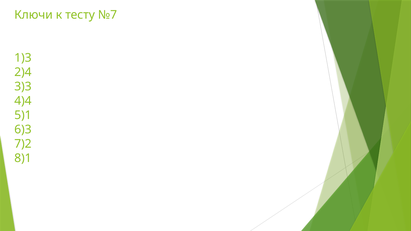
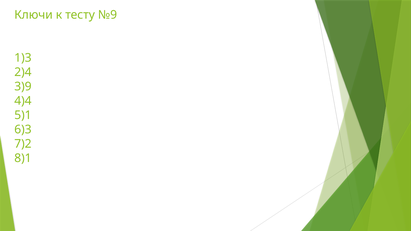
№7: №7 -> №9
3)3: 3)3 -> 3)9
